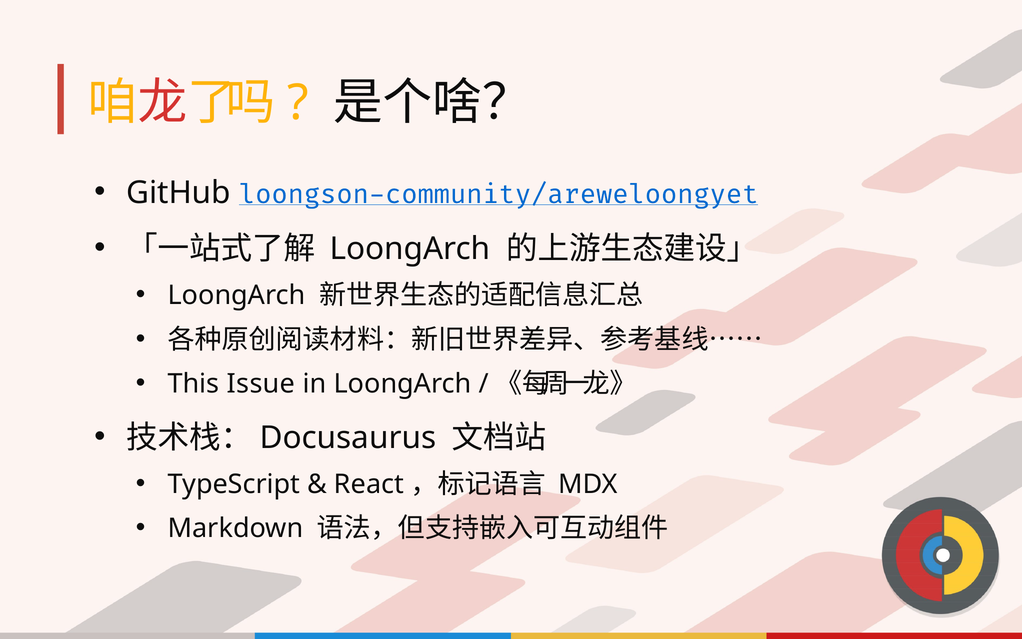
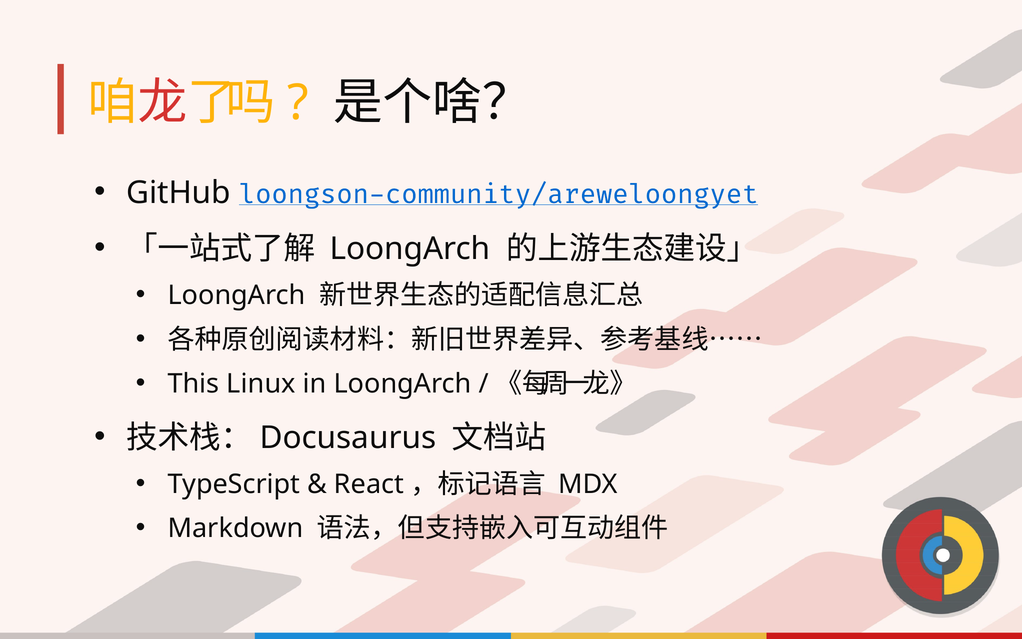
Issue: Issue -> Linux
